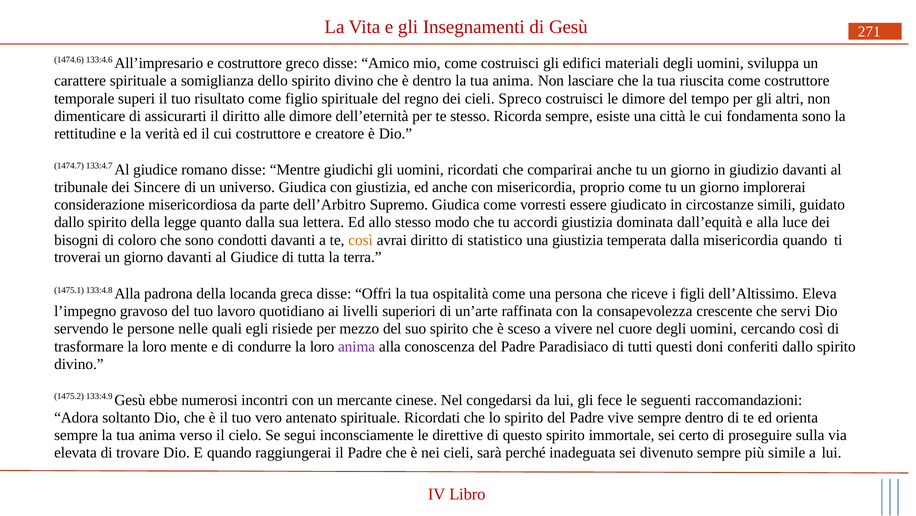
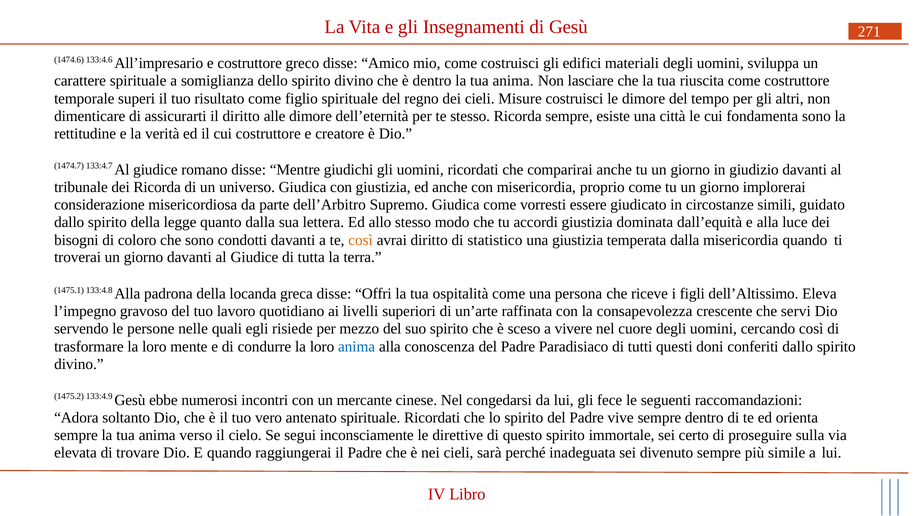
Spreco: Spreco -> Misure
dei Sincere: Sincere -> Ricorda
anima at (357, 346) colour: purple -> blue
